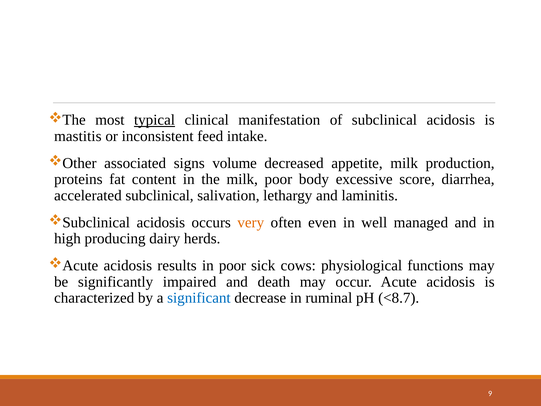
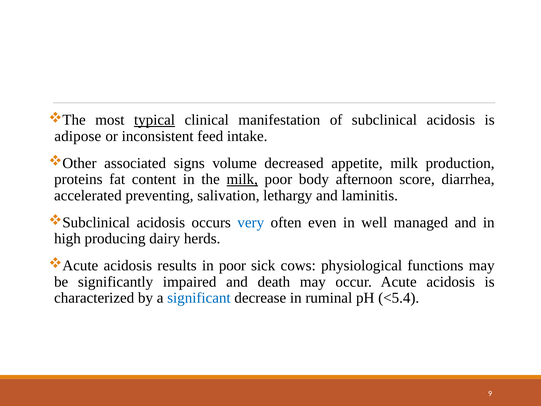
mastitis: mastitis -> adipose
milk at (242, 179) underline: none -> present
excessive: excessive -> afternoon
accelerated subclinical: subclinical -> preventing
very colour: orange -> blue
<8.7: <8.7 -> <5.4
